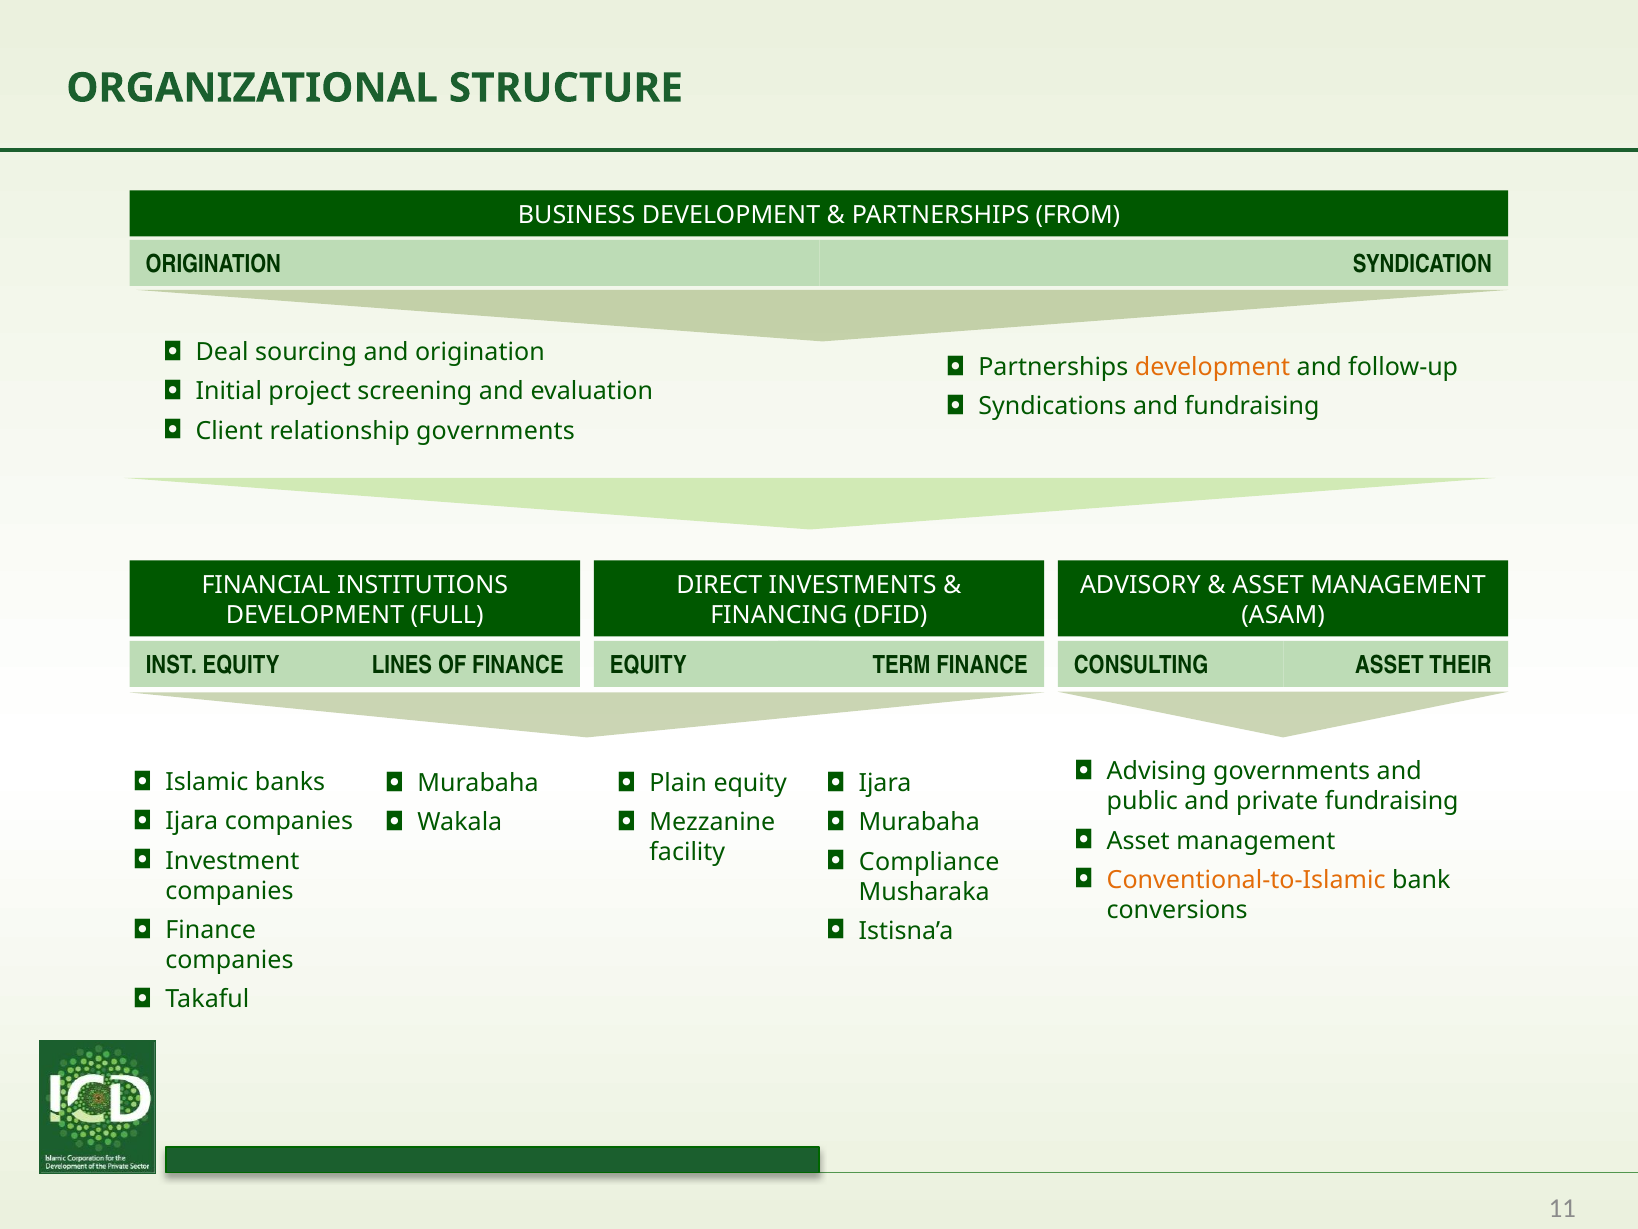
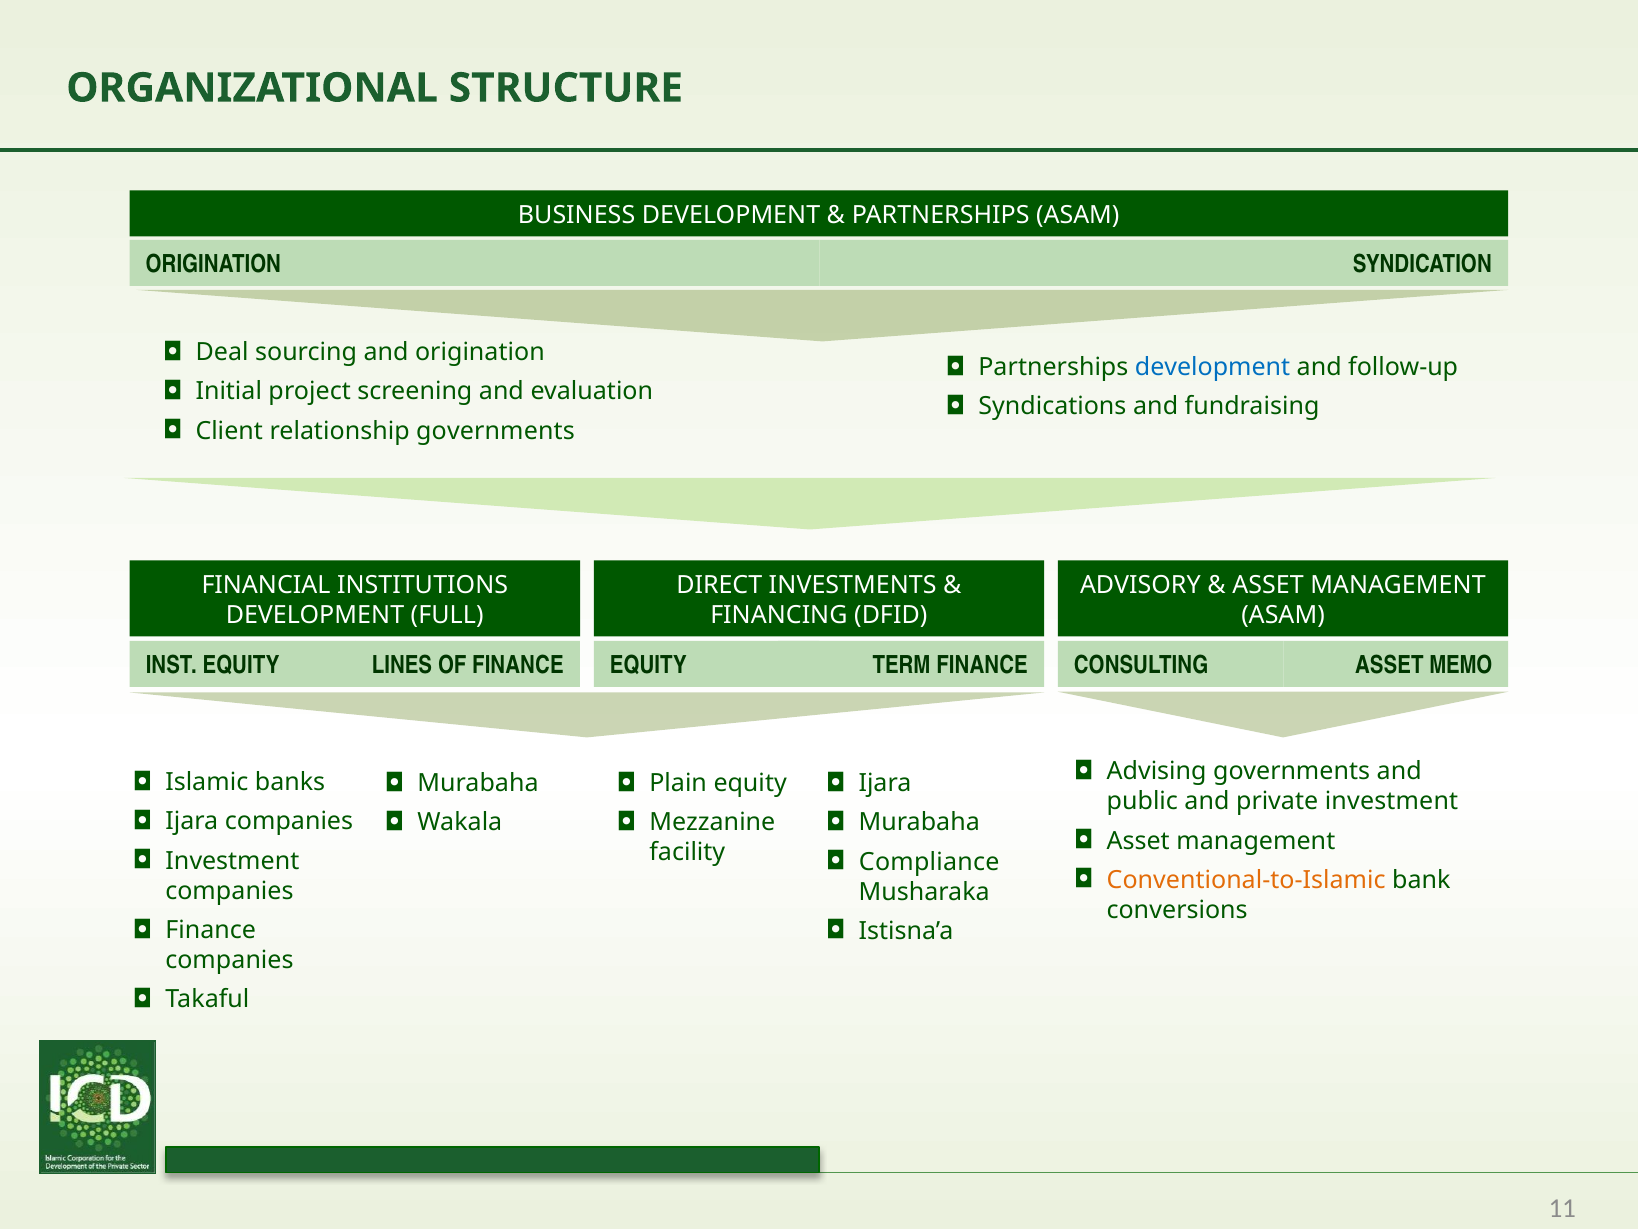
PARTNERSHIPS FROM: FROM -> ASAM
development at (1213, 367) colour: orange -> blue
THEIR: THEIR -> MEMO
private fundraising: fundraising -> investment
